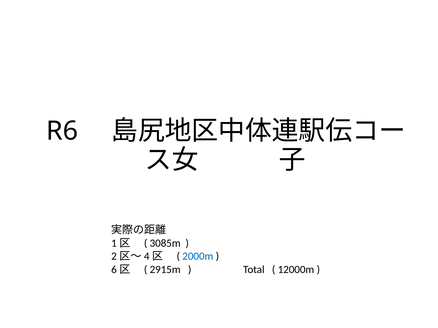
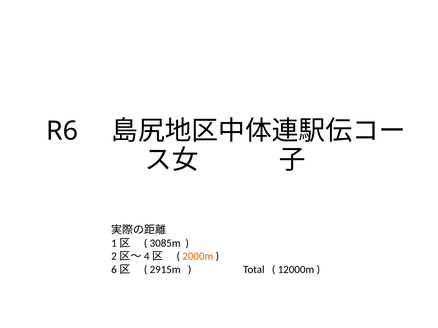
2000m colour: blue -> orange
